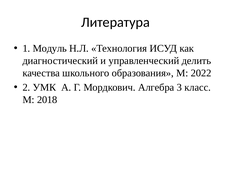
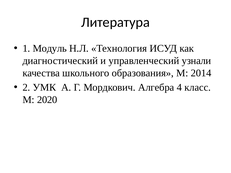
делить: делить -> узнали
2022: 2022 -> 2014
3: 3 -> 4
2018: 2018 -> 2020
